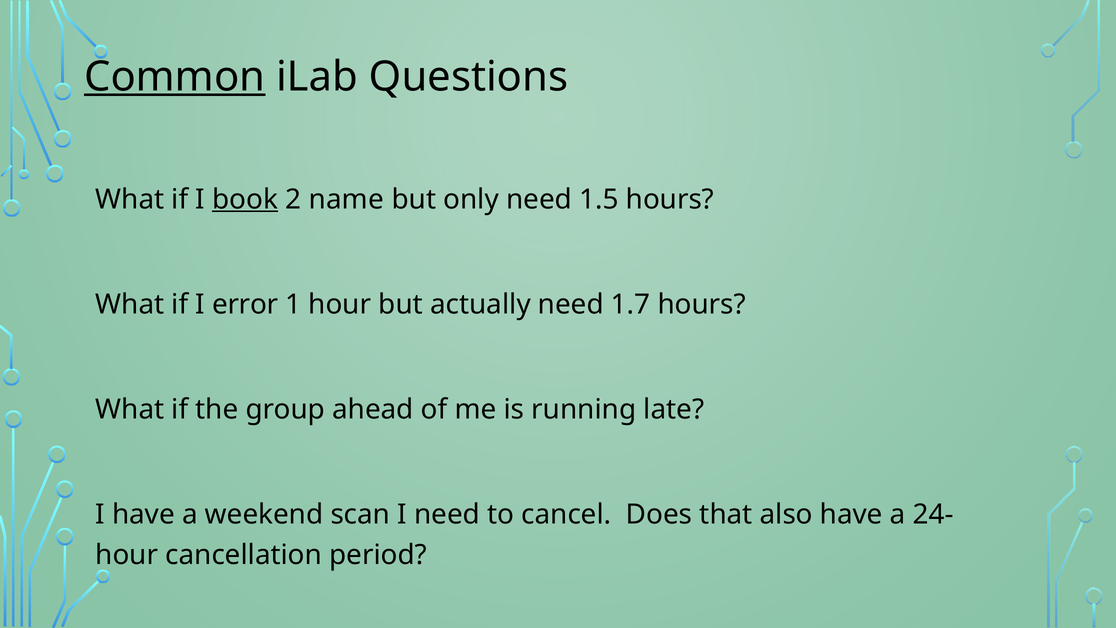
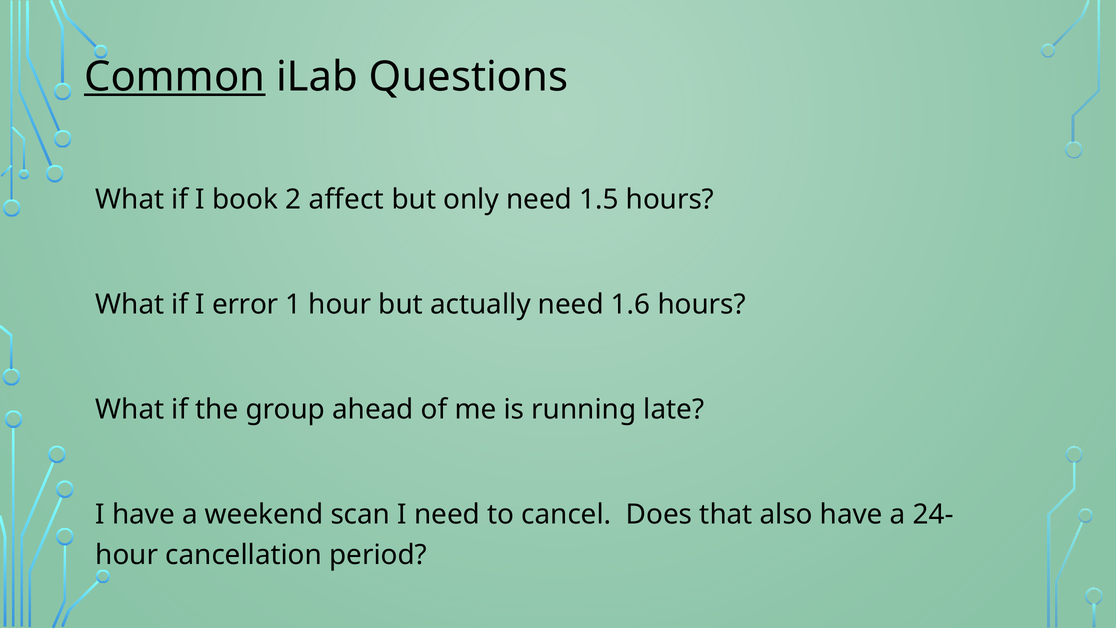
book underline: present -> none
name: name -> affect
1.7: 1.7 -> 1.6
